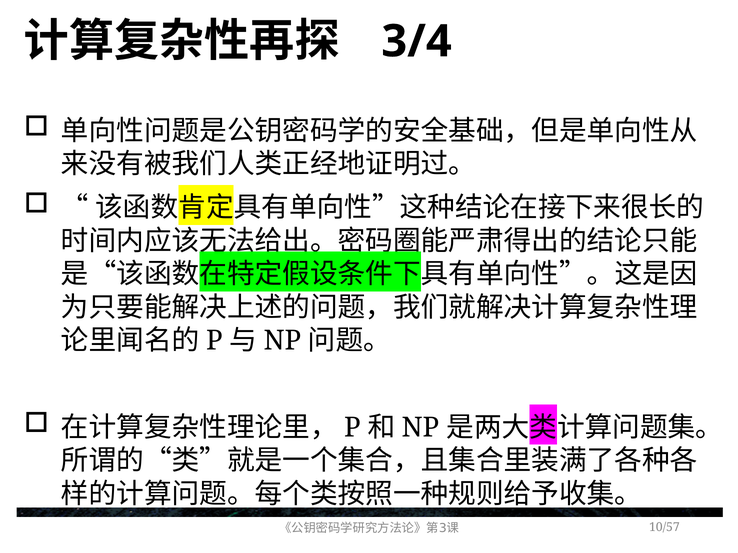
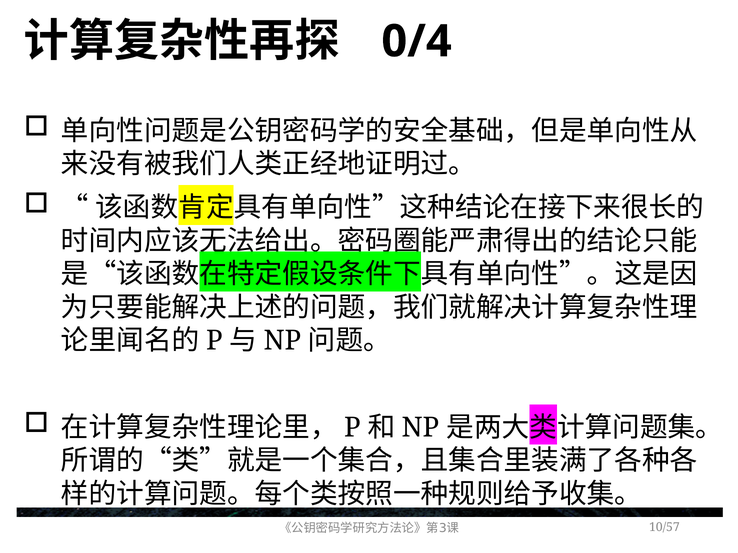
3/4: 3/4 -> 0/4
